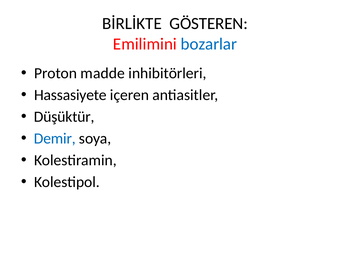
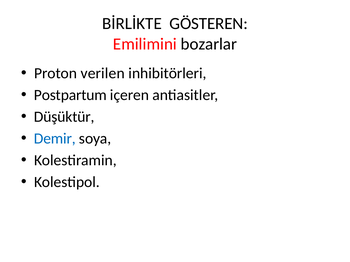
bozarlar colour: blue -> black
madde: madde -> verilen
Hassasiyete: Hassasiyete -> Postpartum
